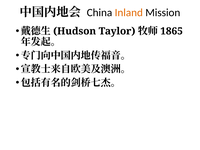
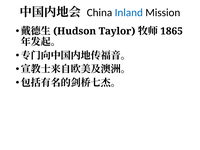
Inland colour: orange -> blue
